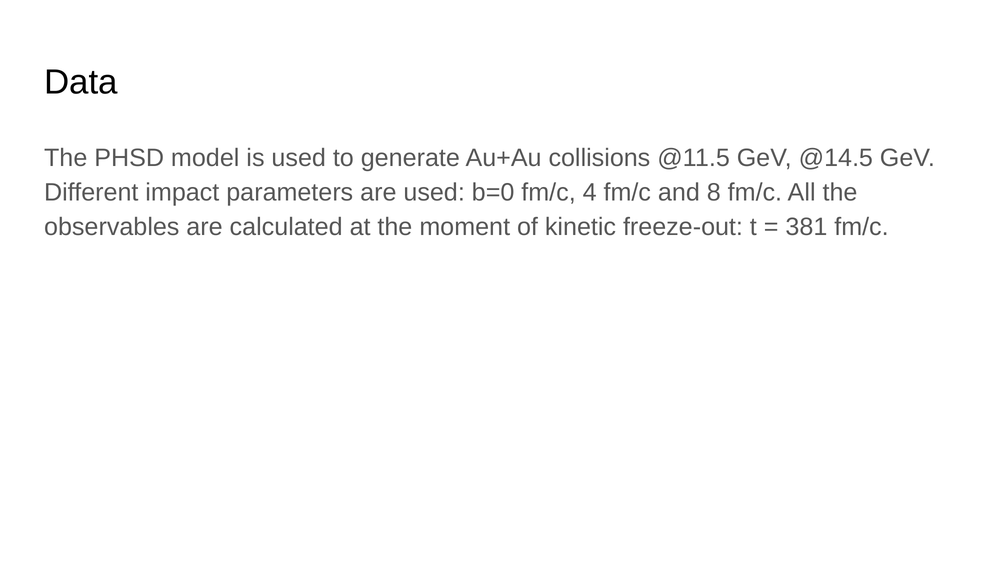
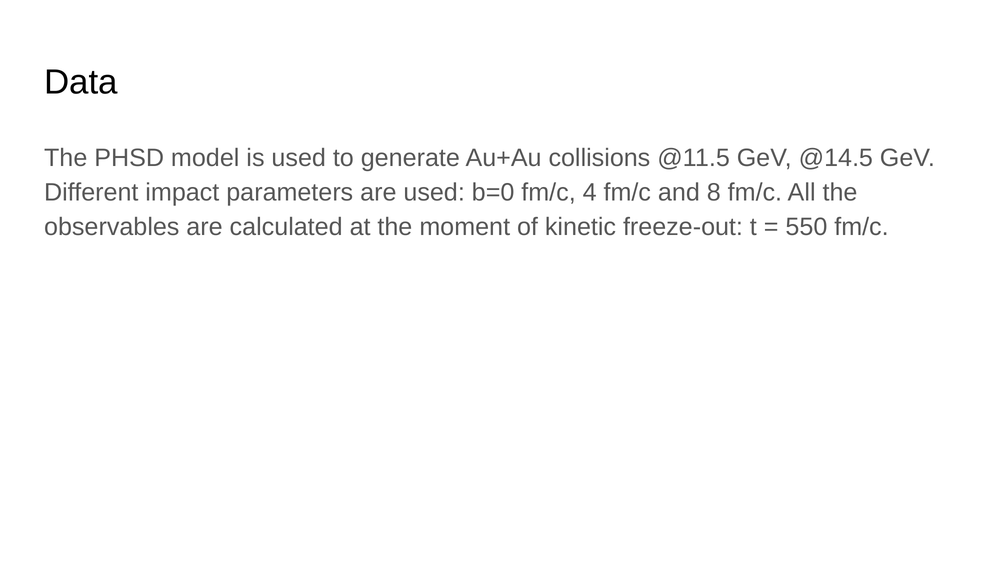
381: 381 -> 550
